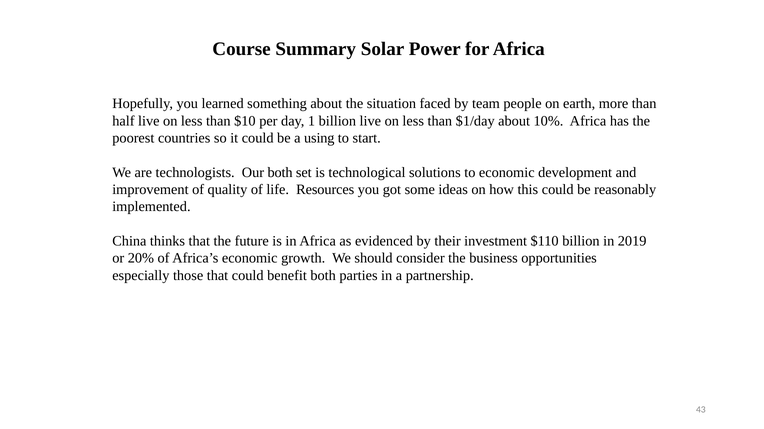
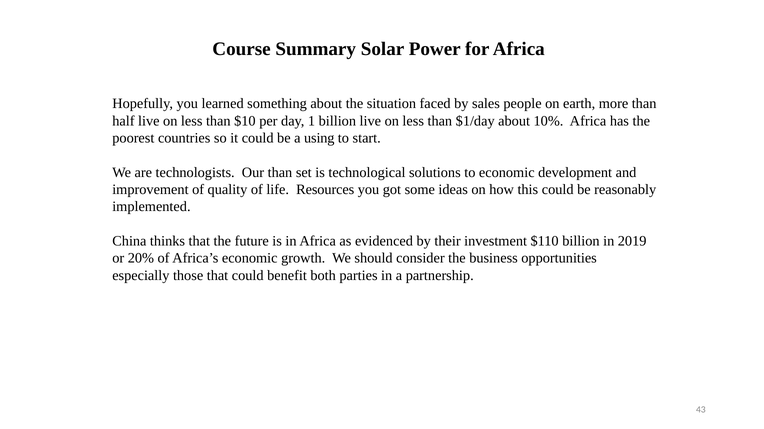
team: team -> sales
Our both: both -> than
